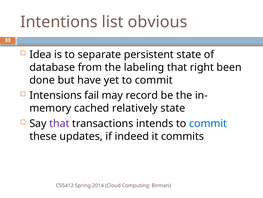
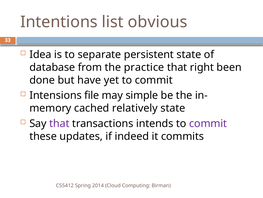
labeling: labeling -> practice
fail: fail -> file
record: record -> simple
commit at (208, 123) colour: blue -> purple
